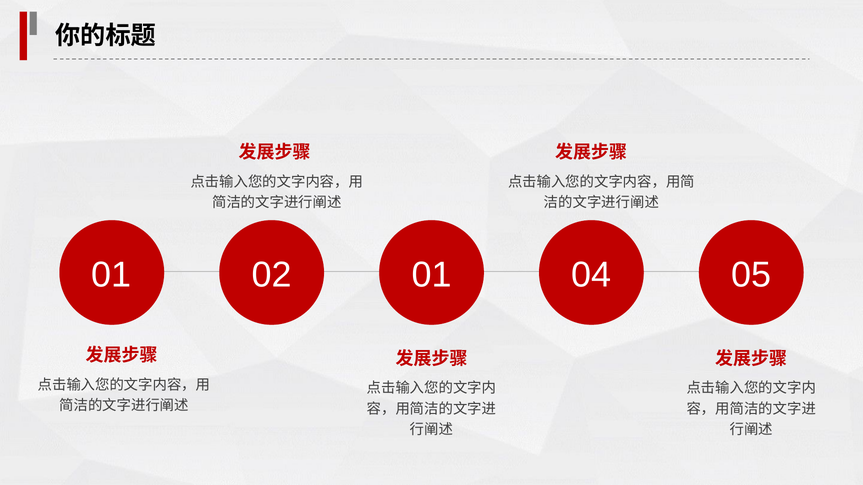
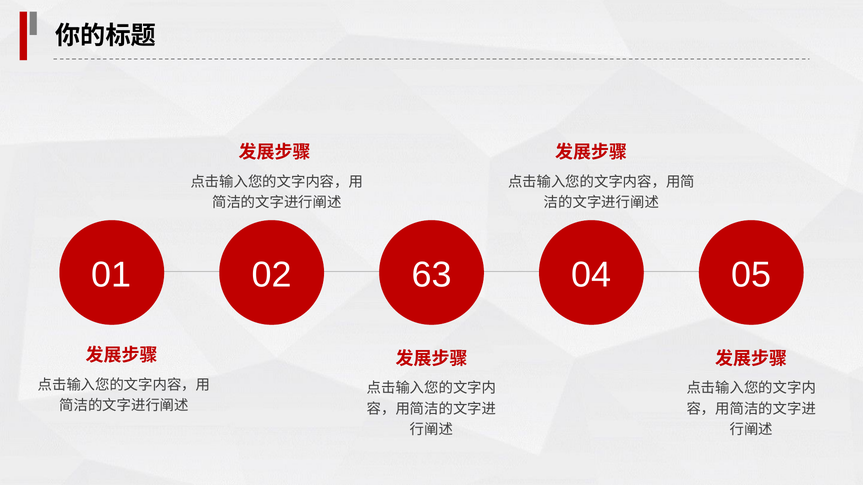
02 01: 01 -> 63
